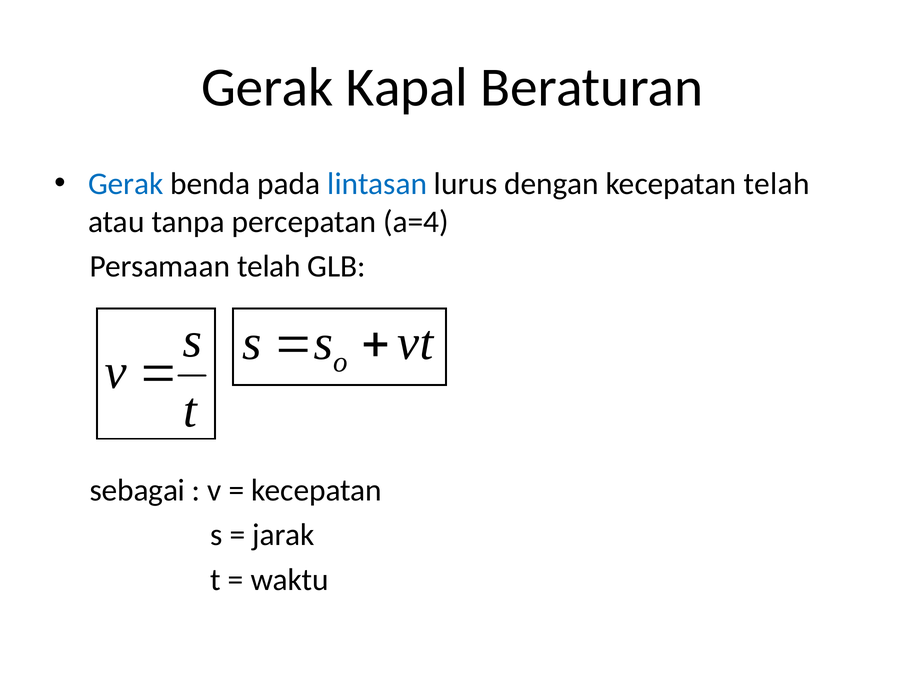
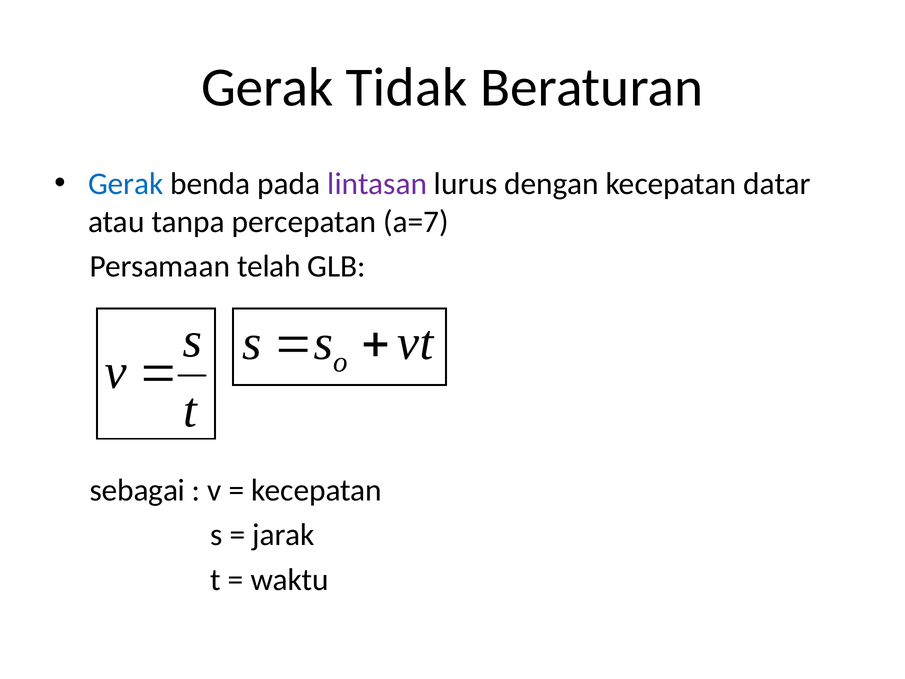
Kapal: Kapal -> Tidak
lintasan colour: blue -> purple
kecepatan telah: telah -> datar
a=4: a=4 -> a=7
